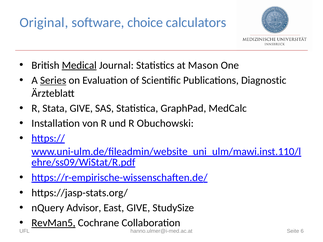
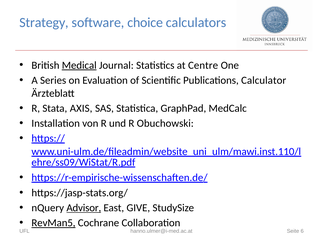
Original: Original -> Strategy
Mason: Mason -> Centre
Series underline: present -> none
Diagnostic: Diagnostic -> Calculator
Stata GIVE: GIVE -> AXIS
Advisor underline: none -> present
